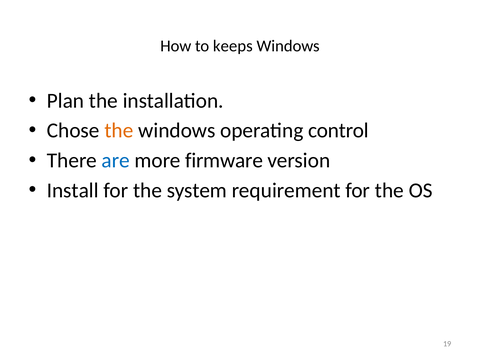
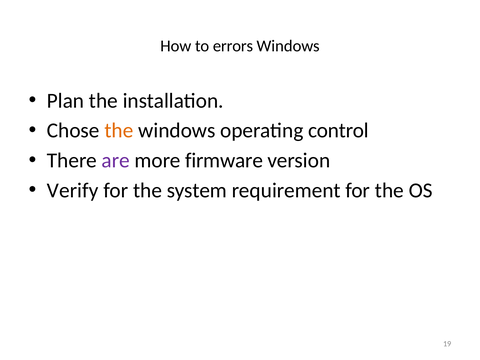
keeps: keeps -> errors
are colour: blue -> purple
Install: Install -> Verify
